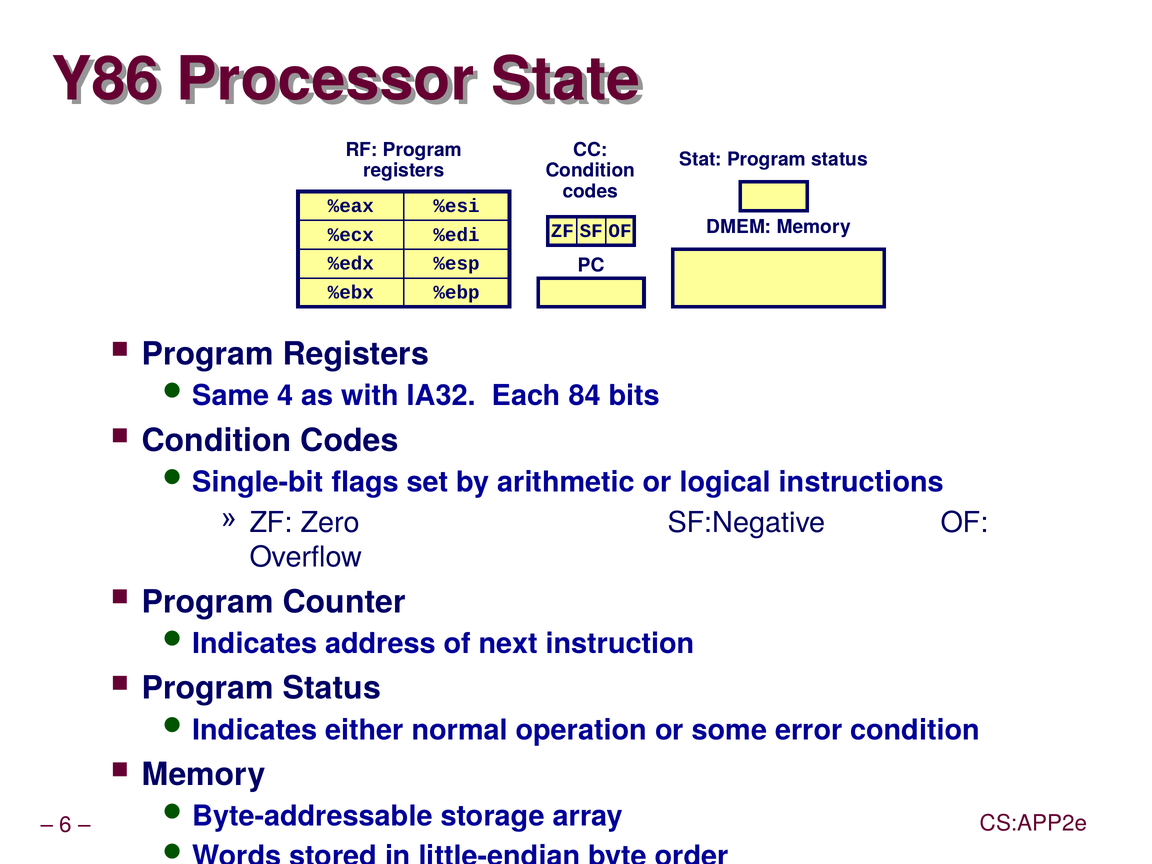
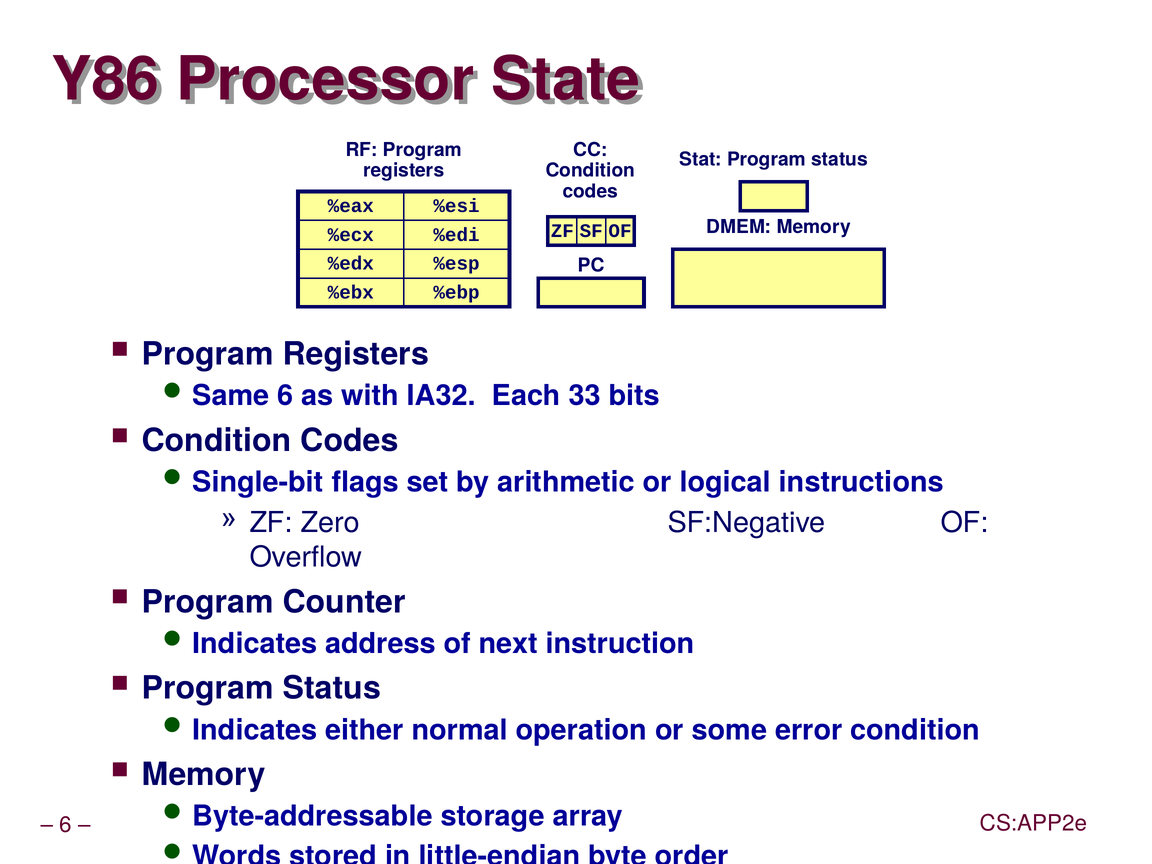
4 at (285, 396): 4 -> 6
84: 84 -> 33
